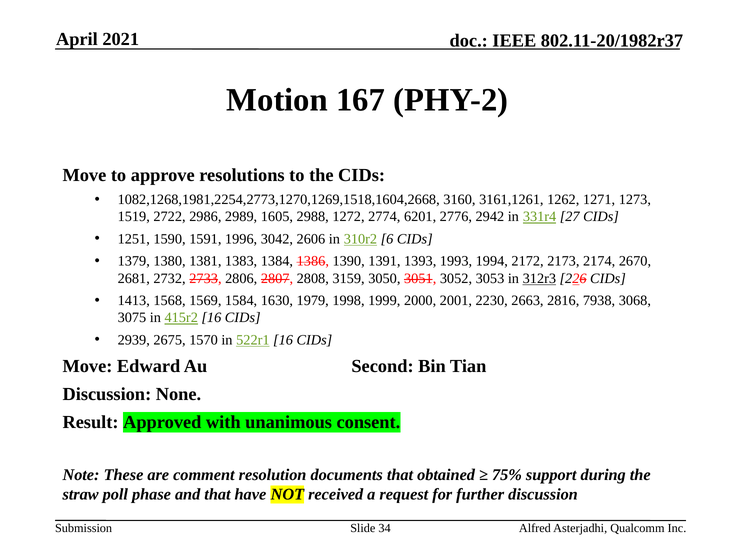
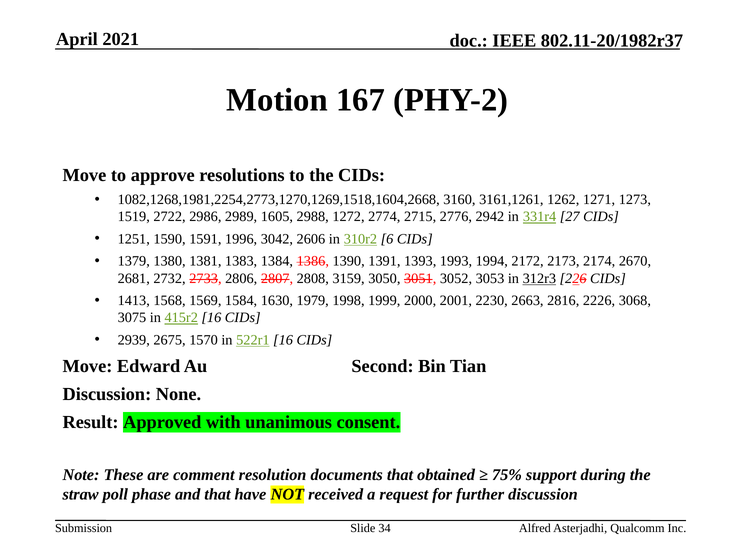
6201: 6201 -> 2715
7938: 7938 -> 2226
